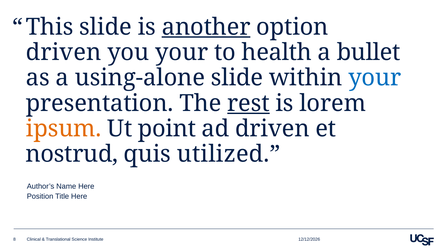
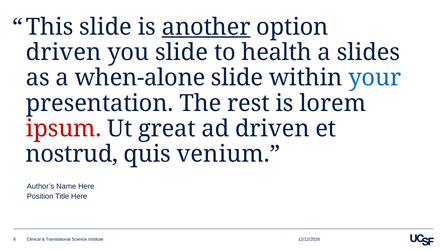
you your: your -> slide
bullet: bullet -> slides
using-alone: using-alone -> when-alone
rest underline: present -> none
ipsum colour: orange -> red
point: point -> great
utilized: utilized -> venium
